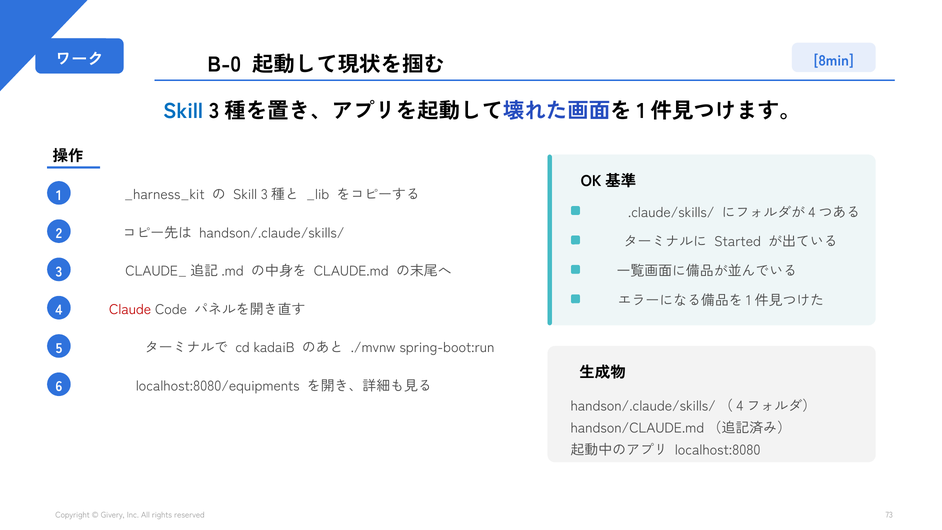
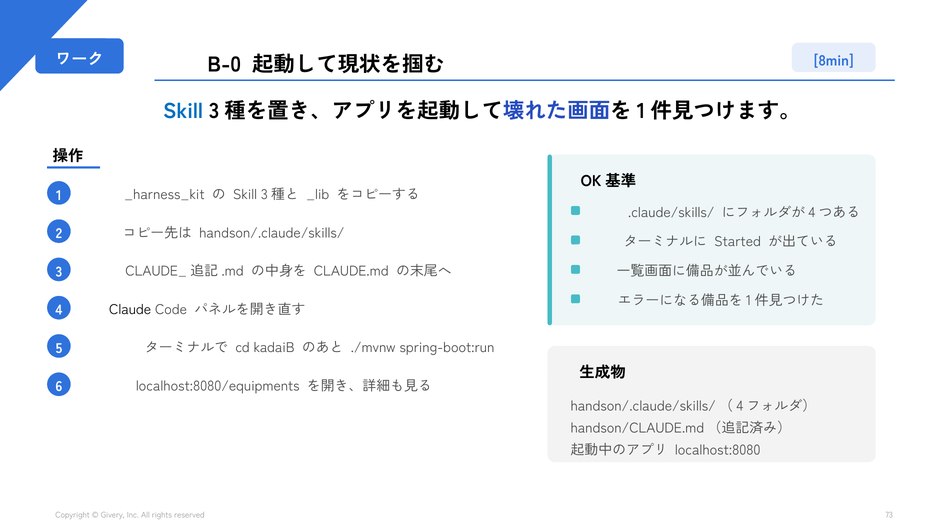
Claude colour: red -> black
